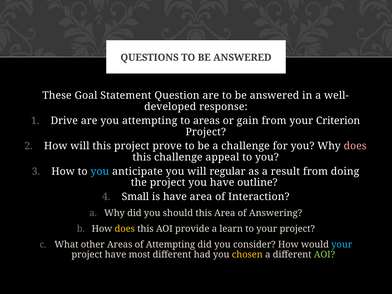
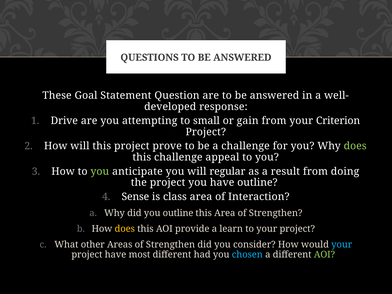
to areas: areas -> small
does at (355, 146) colour: pink -> light green
you at (100, 171) colour: light blue -> light green
Small: Small -> Sense
is have: have -> class
you should: should -> outline
Area of Answering: Answering -> Strengthen
Areas of Attempting: Attempting -> Strengthen
chosen colour: yellow -> light blue
